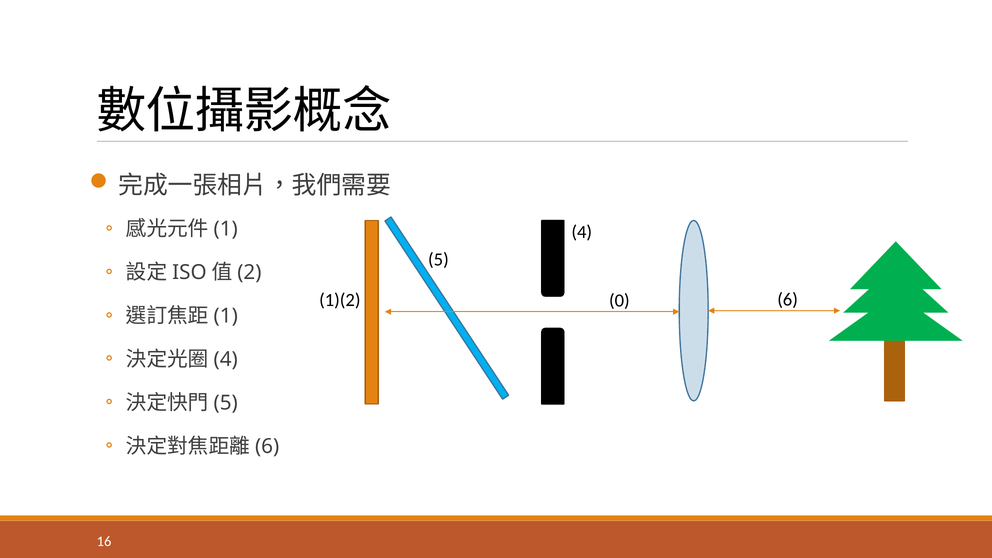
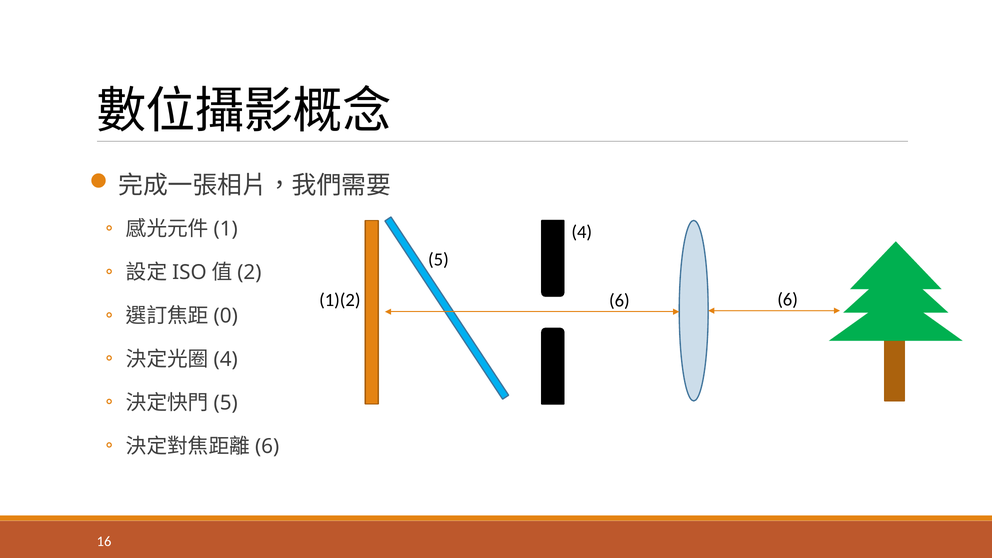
1)(2 0: 0 -> 6
1 at (226, 316): 1 -> 0
